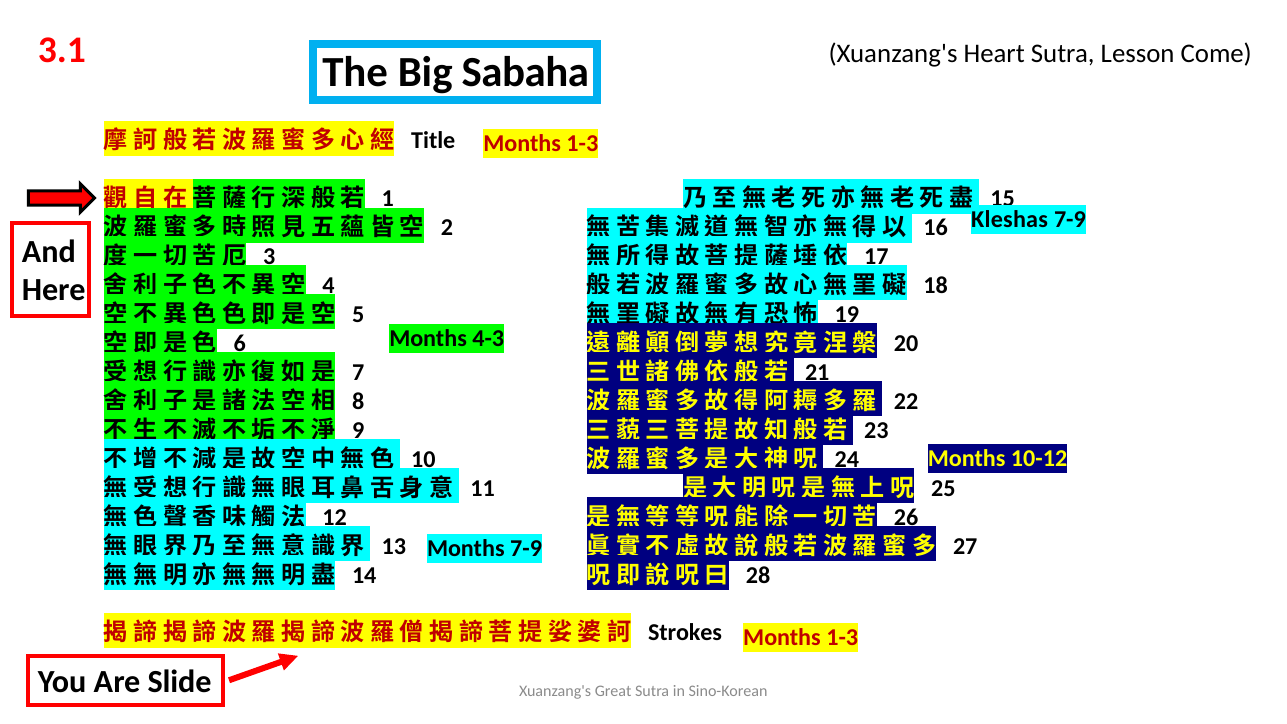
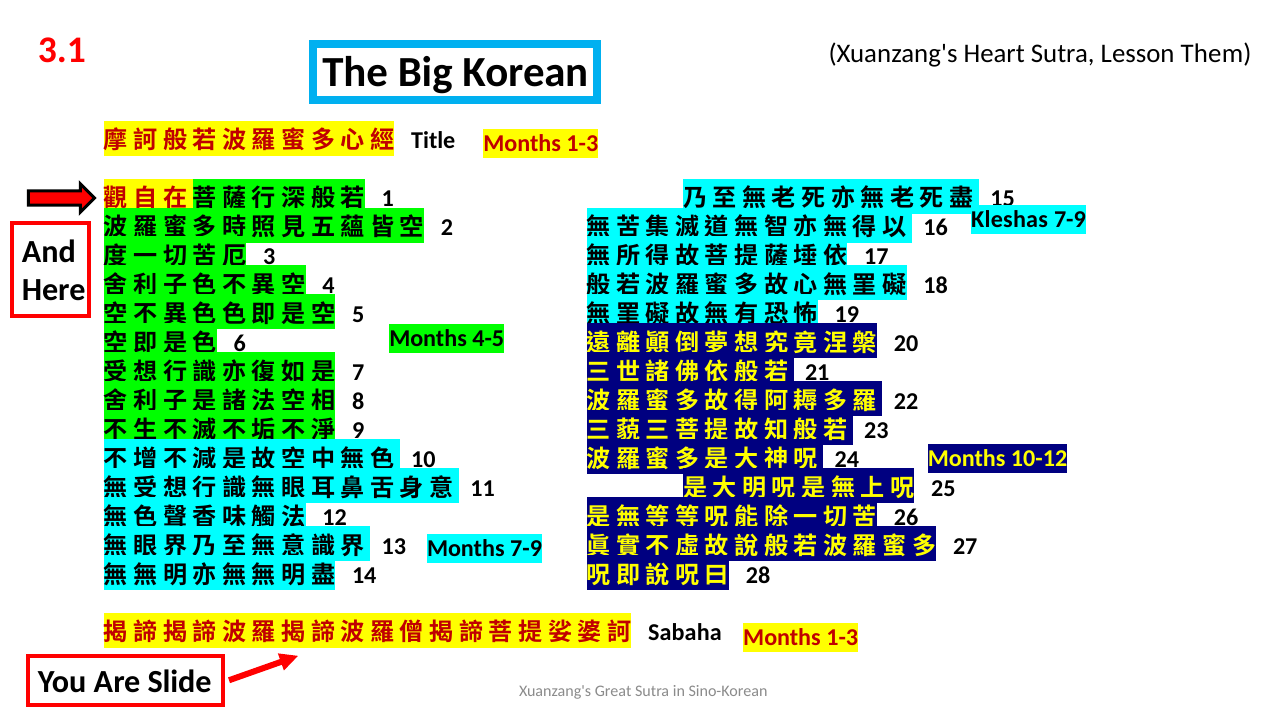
Come: Come -> Them
Sabaha: Sabaha -> Korean
4-3: 4-3 -> 4-5
Strokes: Strokes -> Sabaha
